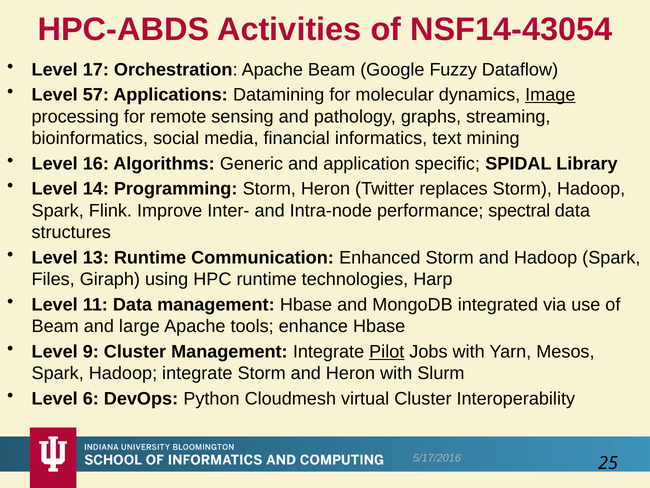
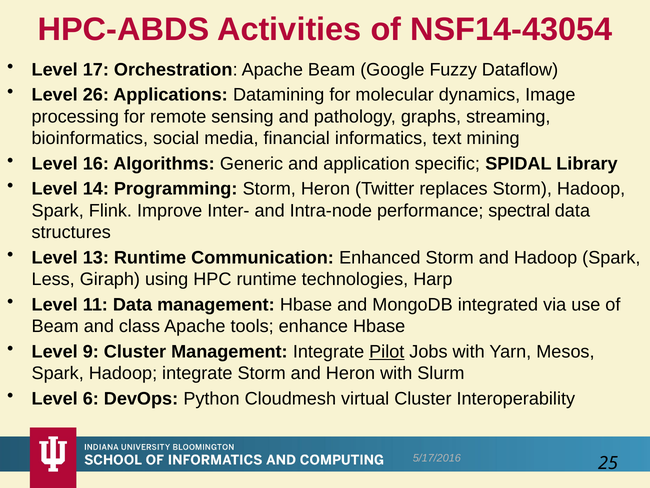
57: 57 -> 26
Image underline: present -> none
Files: Files -> Less
large: large -> class
